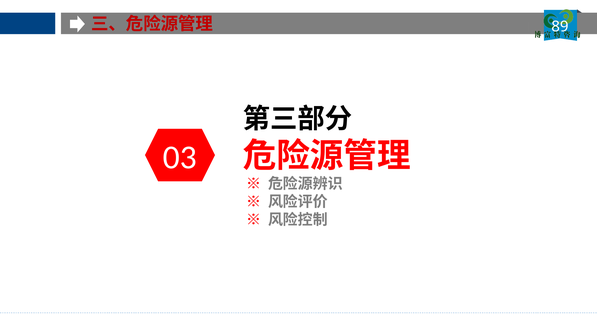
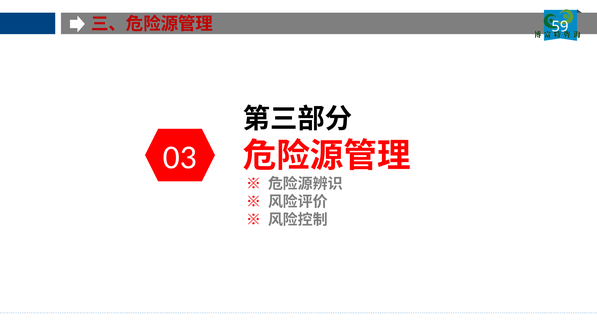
89: 89 -> 59
